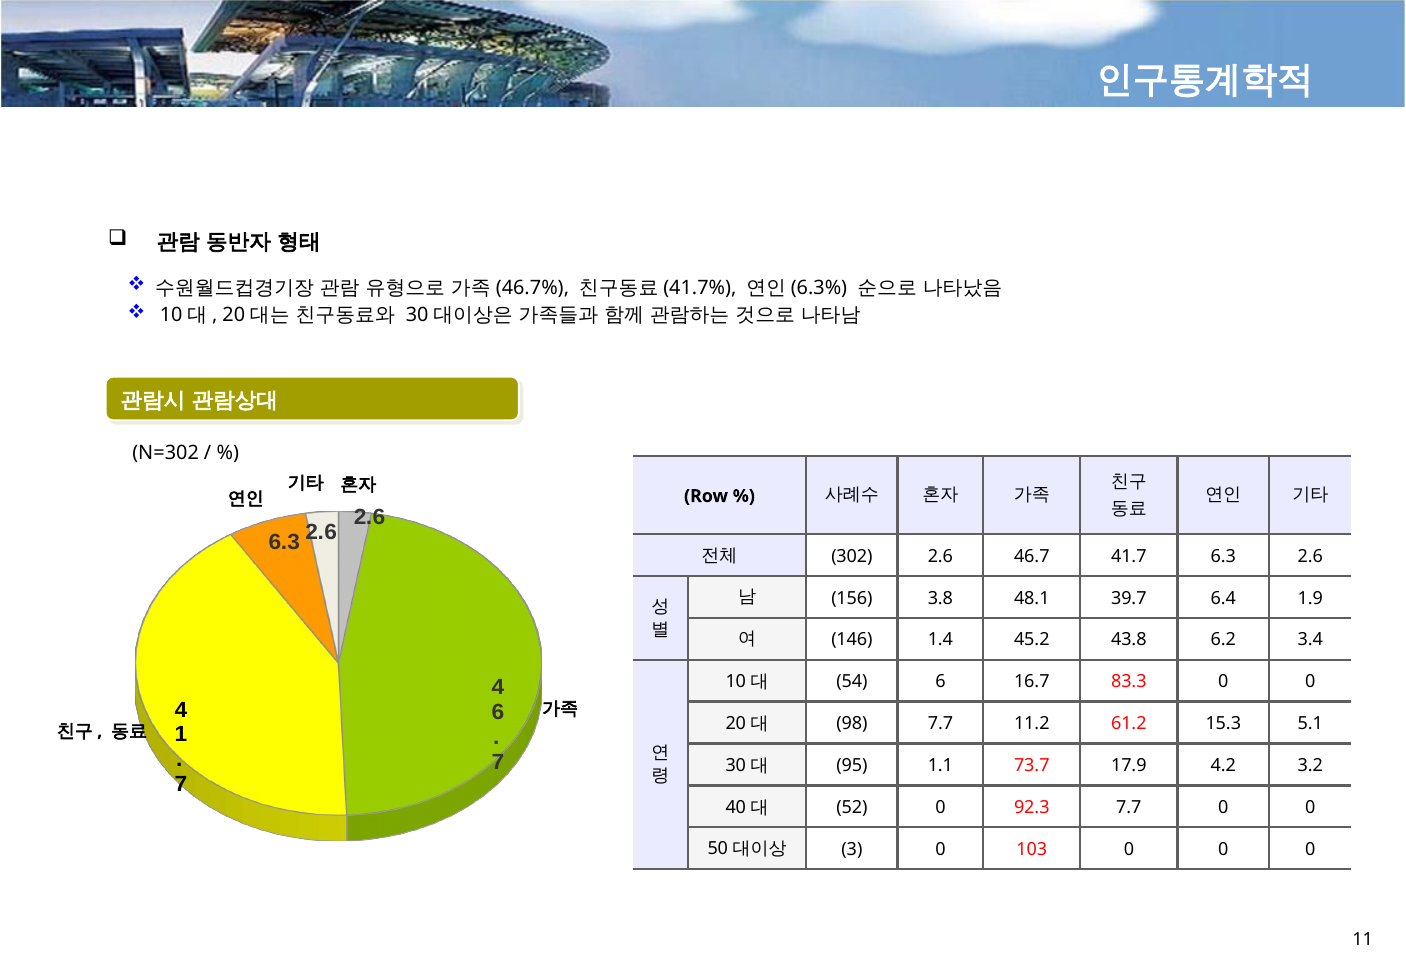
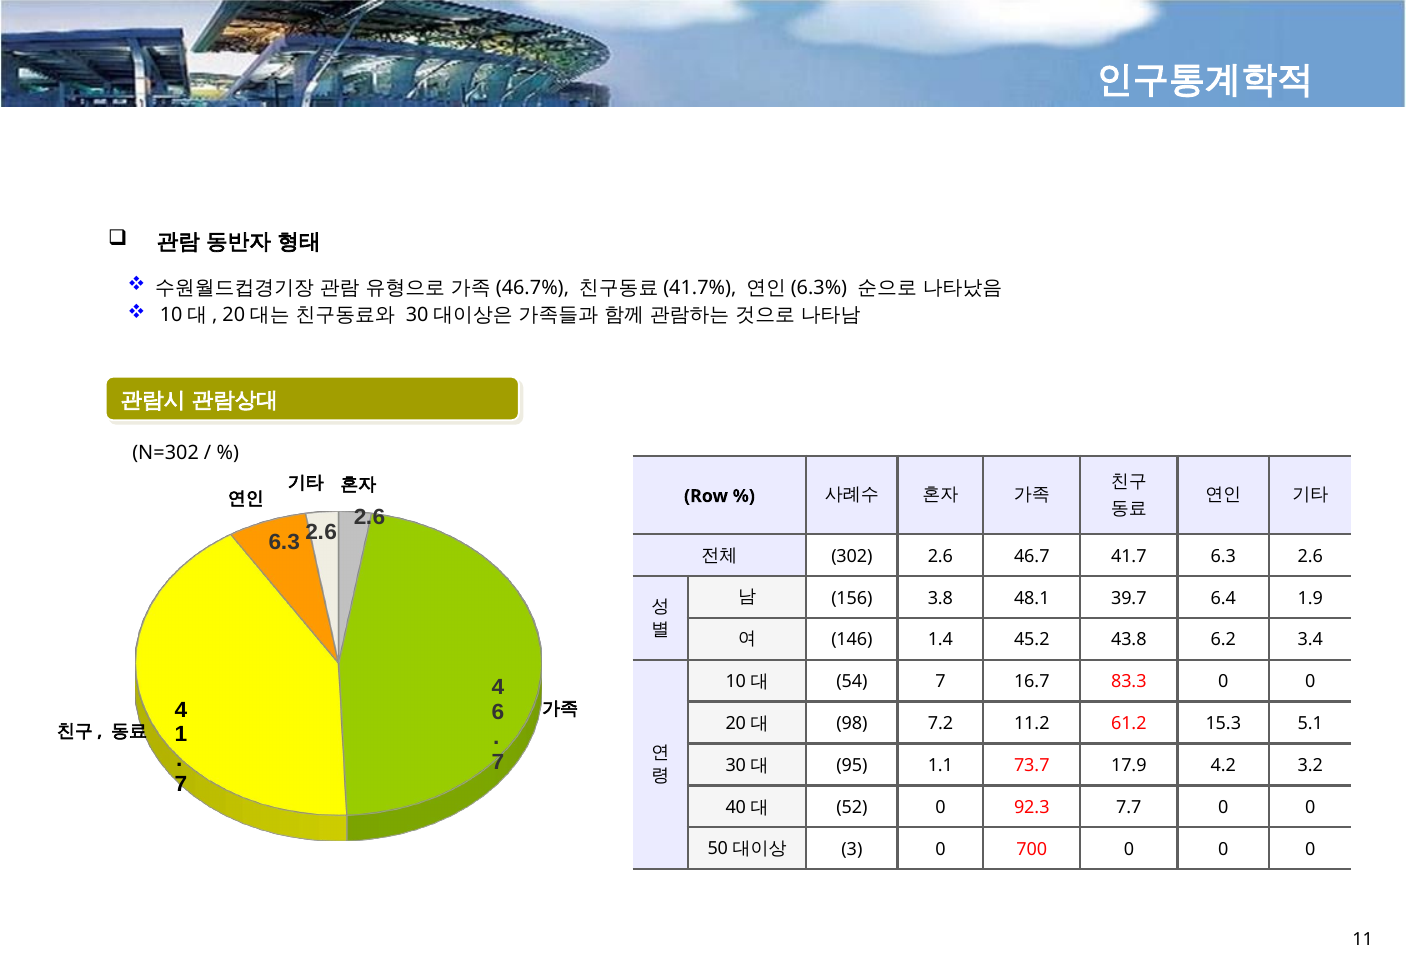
54 6: 6 -> 7
98 7.7: 7.7 -> 7.2
103: 103 -> 700
